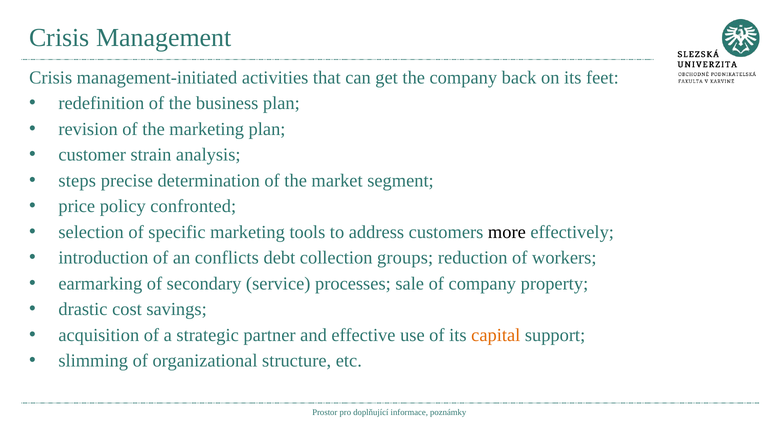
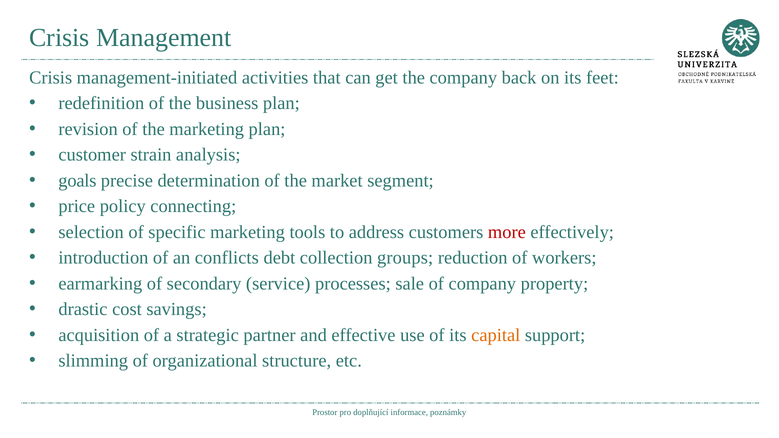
steps: steps -> goals
confronted: confronted -> connecting
more colour: black -> red
